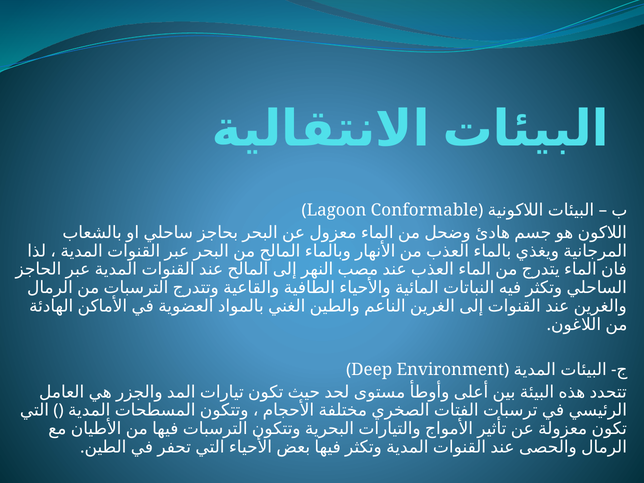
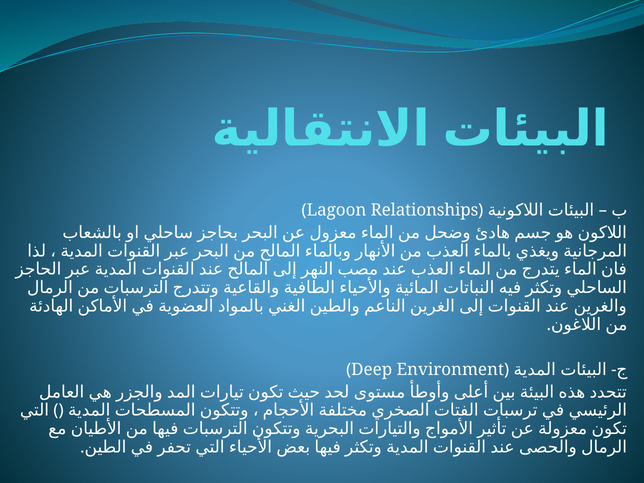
Conformable: Conformable -> Relationships
